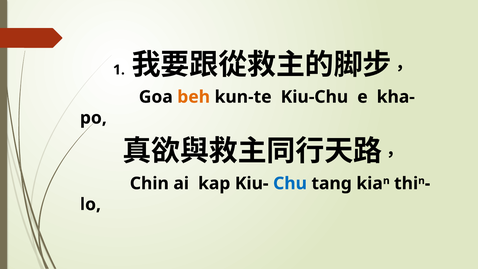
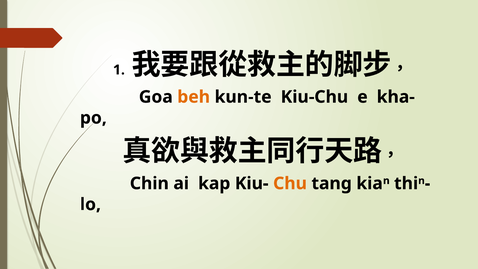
Chu colour: blue -> orange
